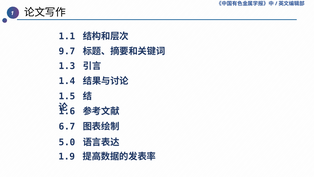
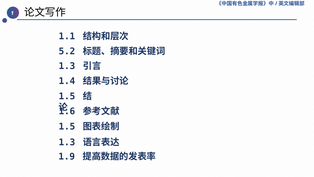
9.7: 9.7 -> 5.2
6.7 at (67, 126): 6.7 -> 1.5
5.0 at (67, 142): 5.0 -> 1.3
